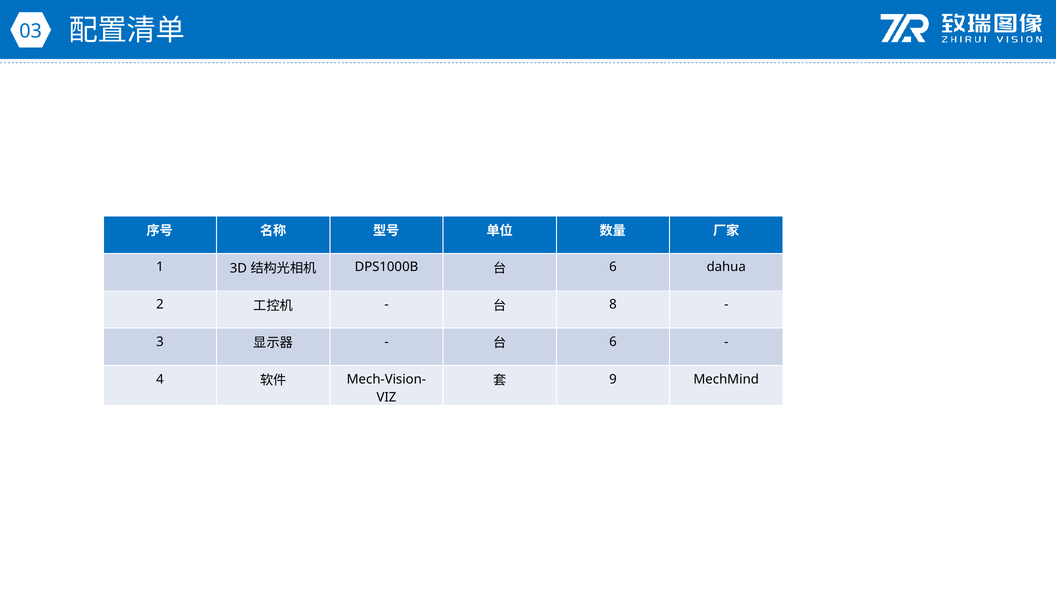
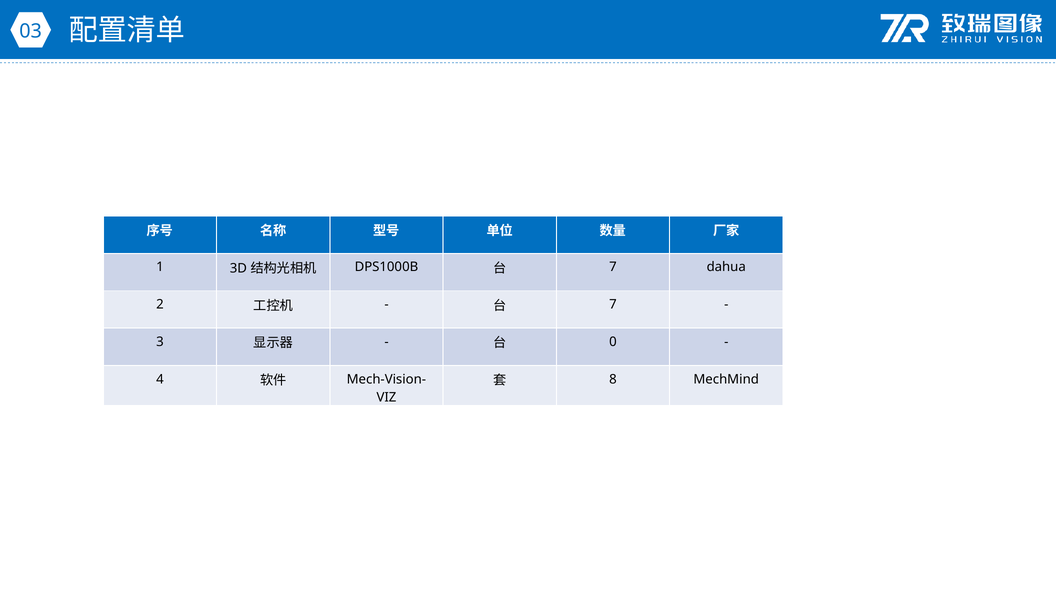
6 at (613, 267): 6 -> 7
8 at (613, 304): 8 -> 7
6 at (613, 342): 6 -> 0
9: 9 -> 8
